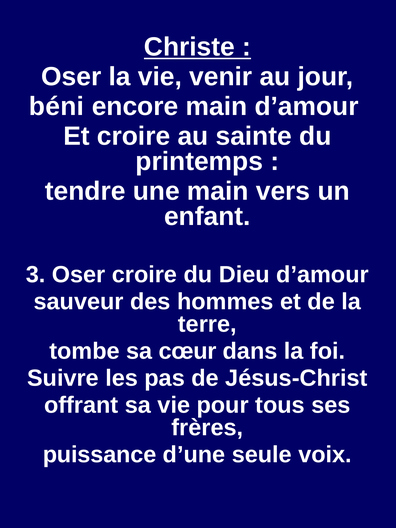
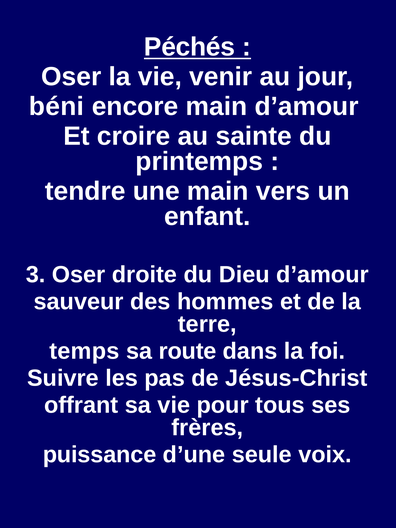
Christe: Christe -> Péchés
Oser croire: croire -> droite
tombe: tombe -> temps
cœur: cœur -> route
